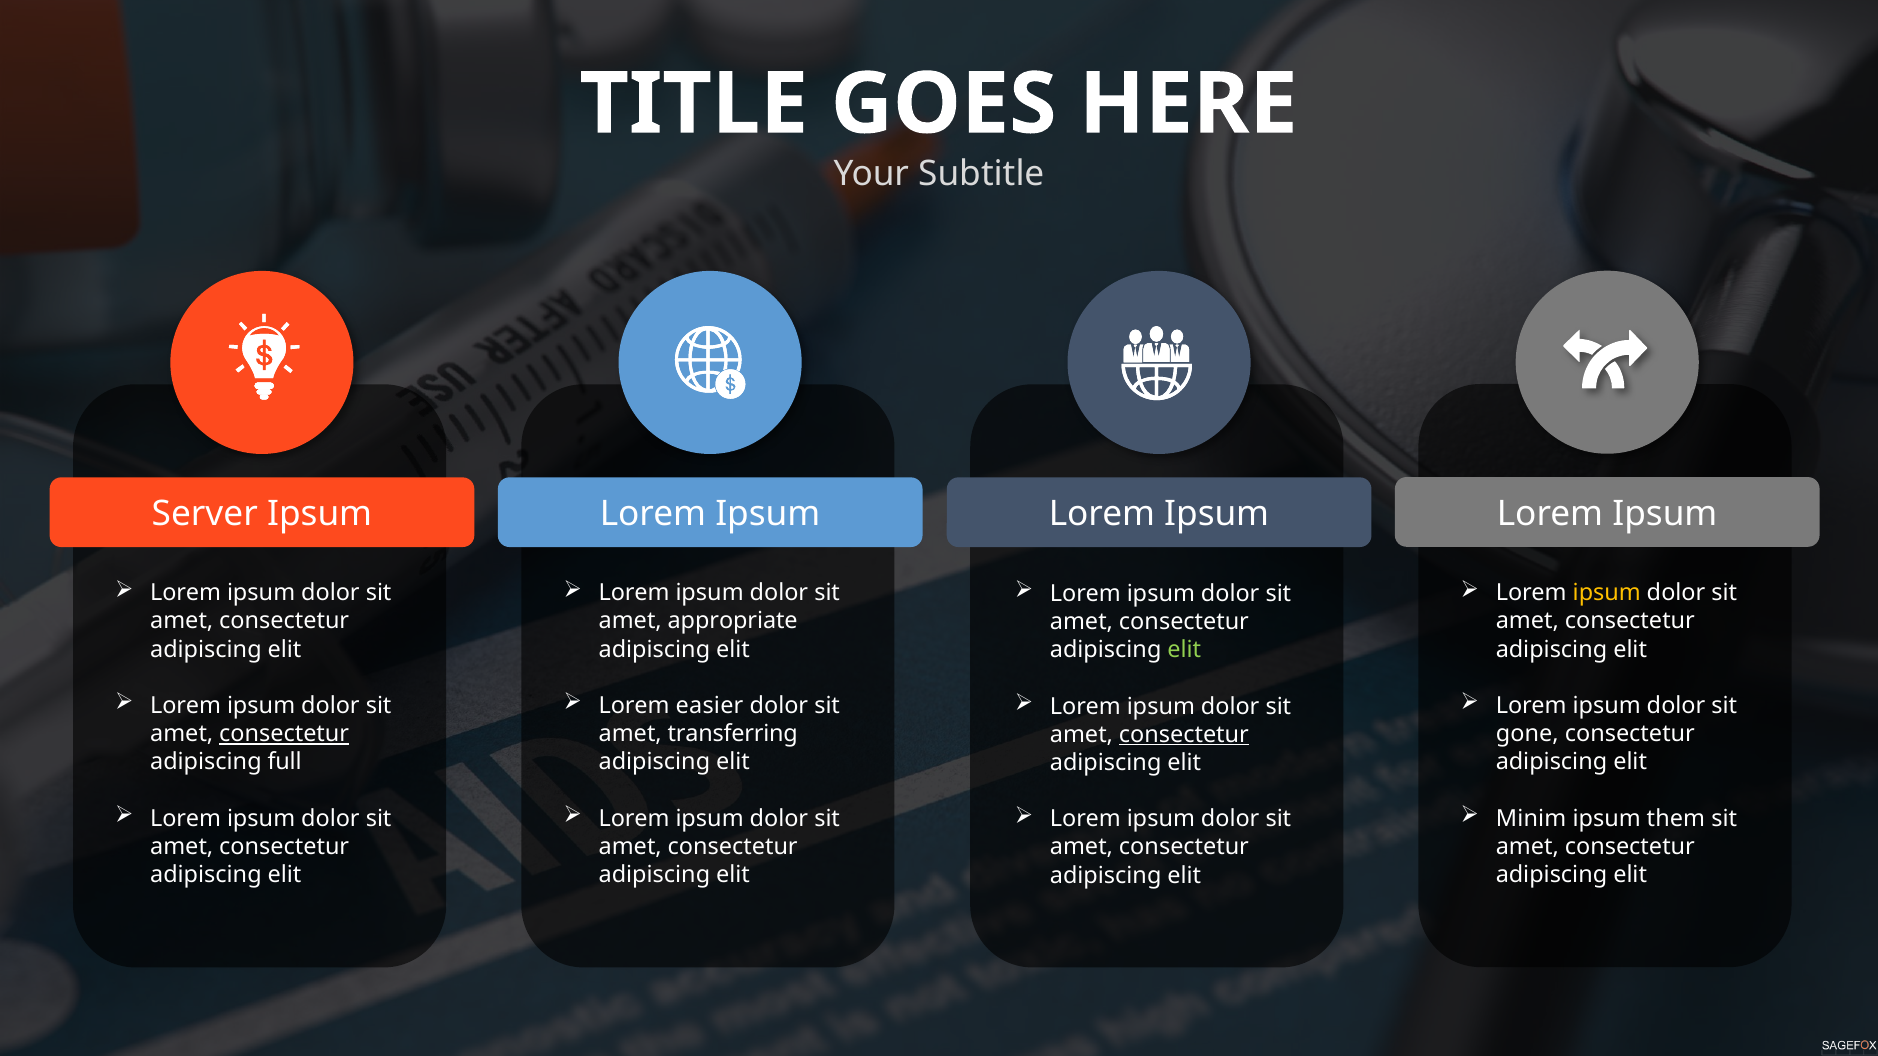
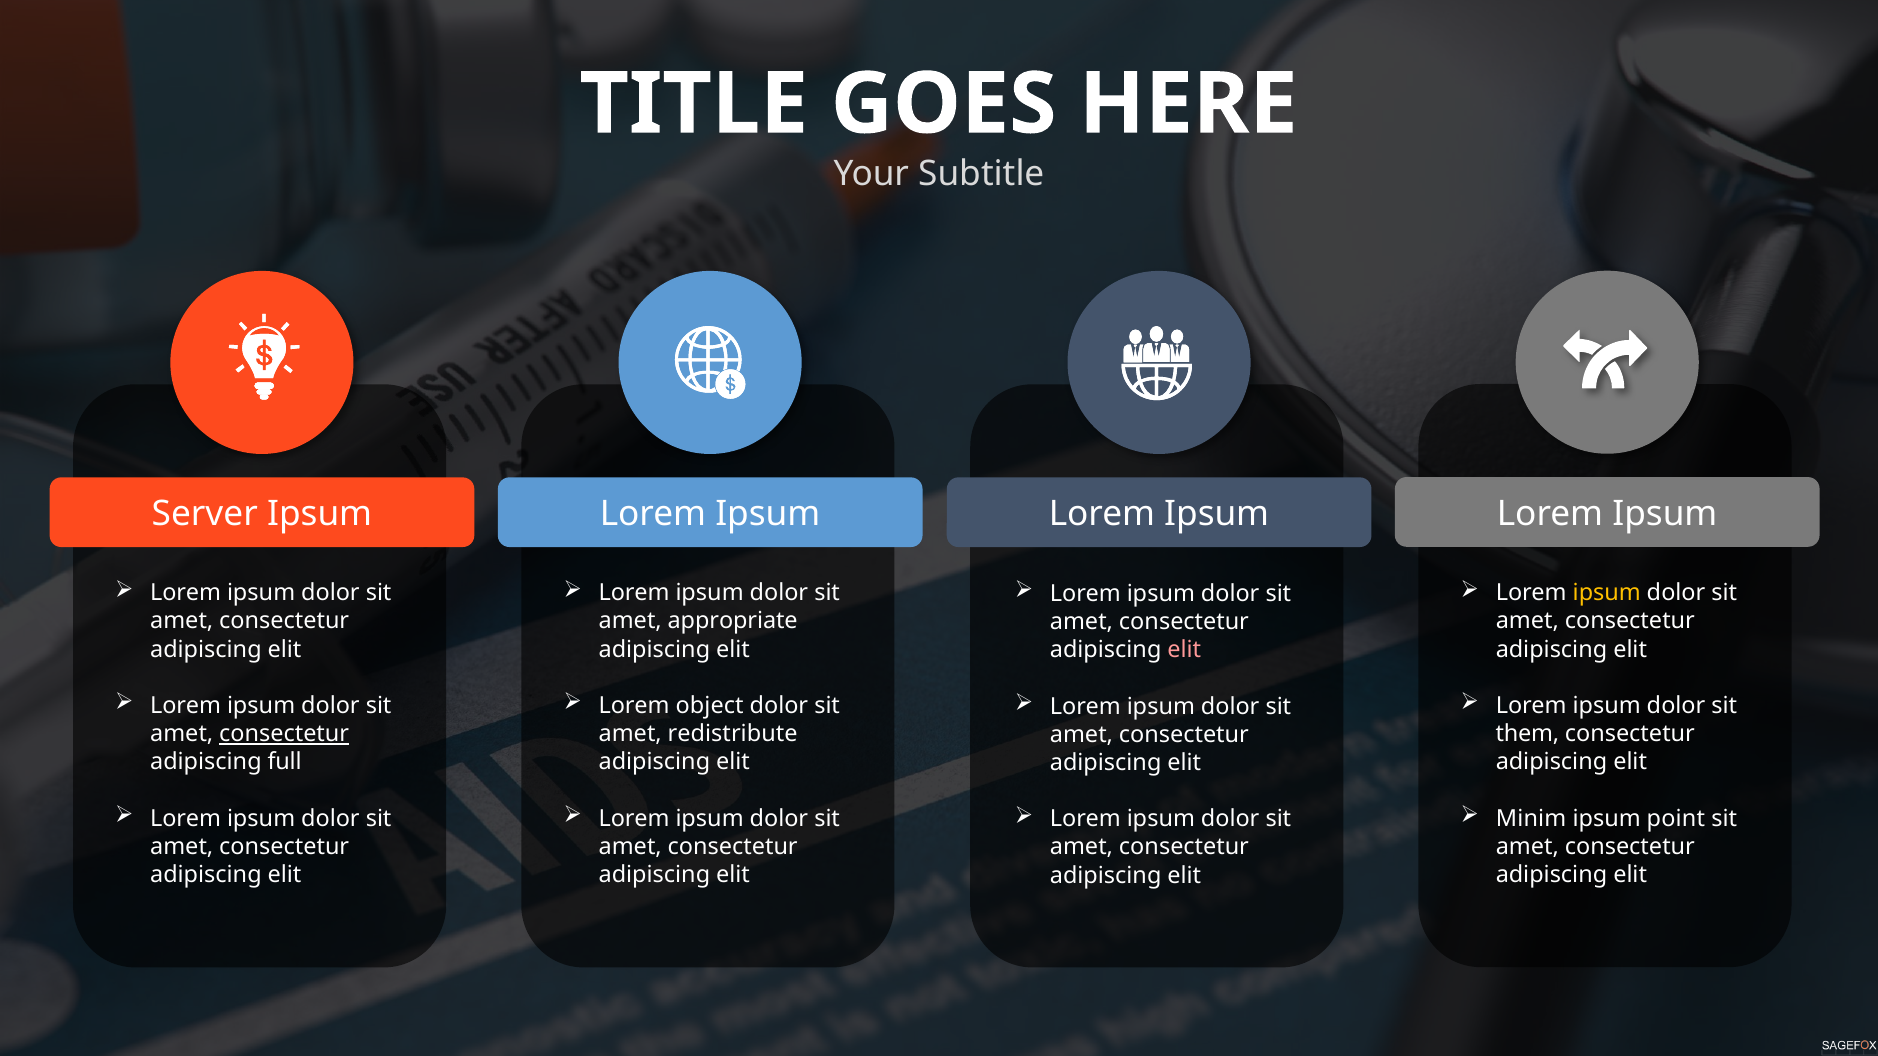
elit at (1184, 650) colour: light green -> pink
easier: easier -> object
transferring: transferring -> redistribute
gone: gone -> them
consectetur at (1184, 735) underline: present -> none
them: them -> point
